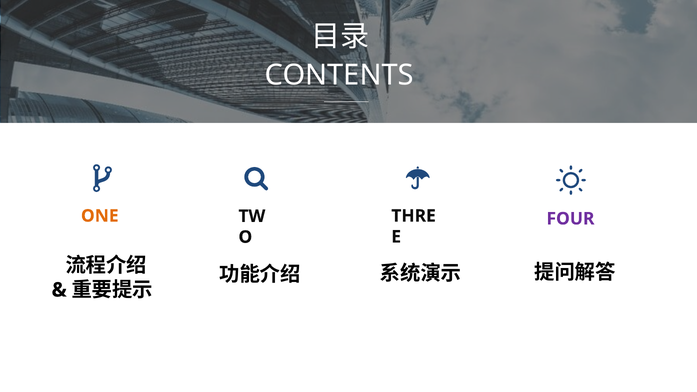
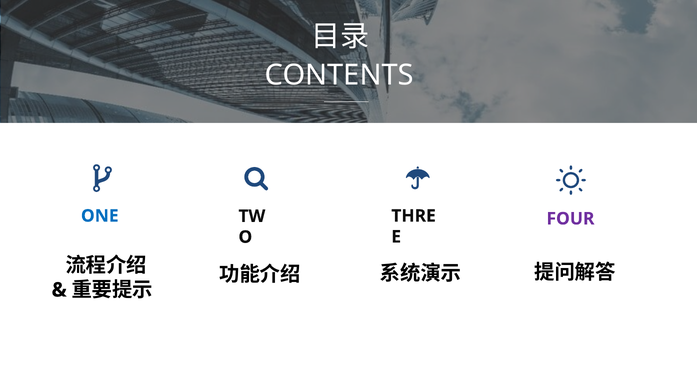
ONE colour: orange -> blue
